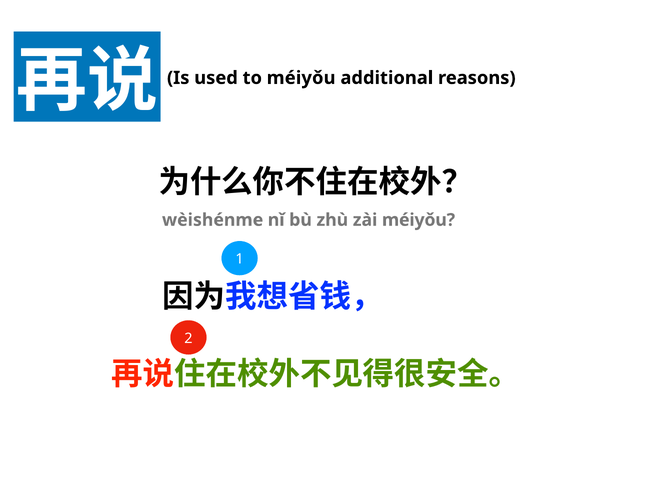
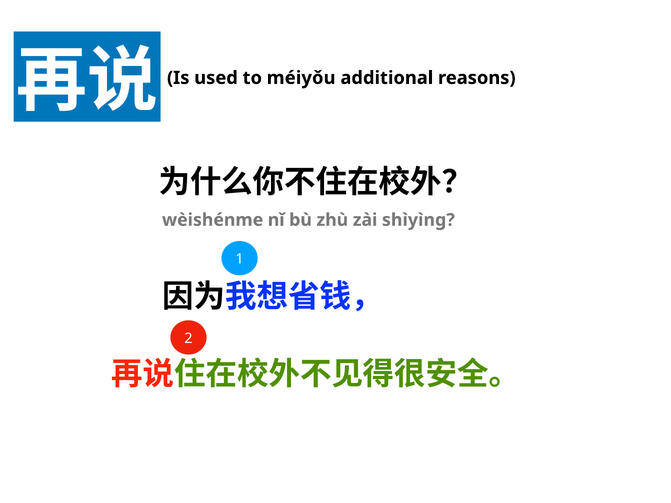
zài méiyǒu: méiyǒu -> shìyìng
